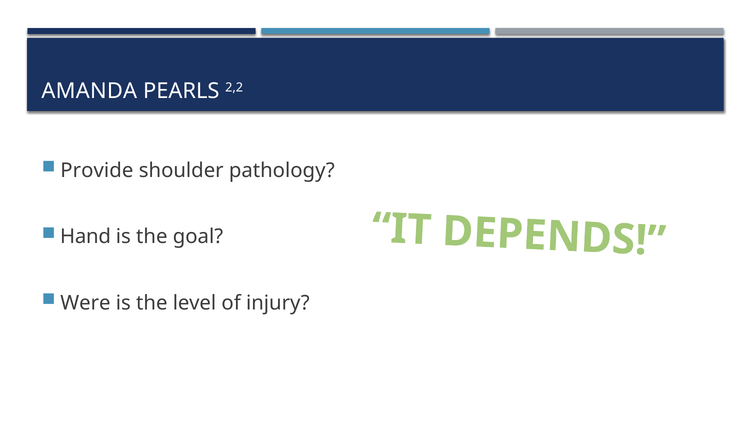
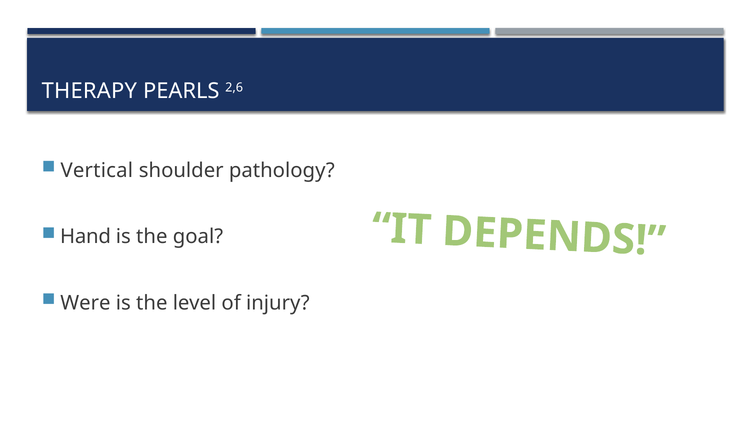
AMANDA: AMANDA -> THERAPY
2,2: 2,2 -> 2,6
Provide: Provide -> Vertical
